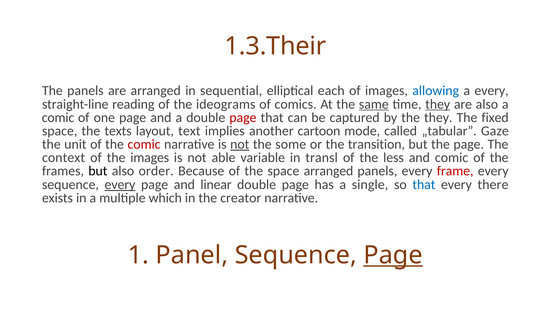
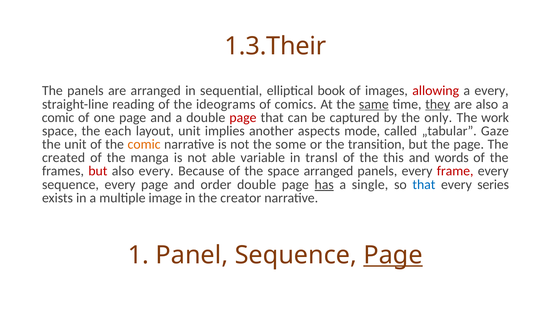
each: each -> book
allowing colour: blue -> red
the they: they -> only
fixed: fixed -> work
texts: texts -> each
layout text: text -> unit
cartoon: cartoon -> aspects
comic at (144, 144) colour: red -> orange
not at (240, 144) underline: present -> none
context: context -> created
the images: images -> manga
less: less -> this
and comic: comic -> words
but at (98, 171) colour: black -> red
also order: order -> every
every at (120, 184) underline: present -> none
linear: linear -> order
has underline: none -> present
there: there -> series
which: which -> image
